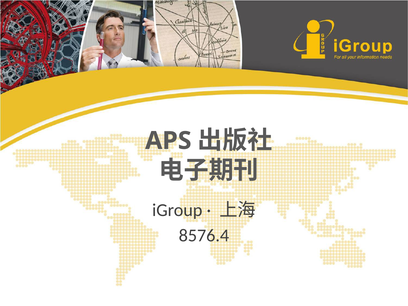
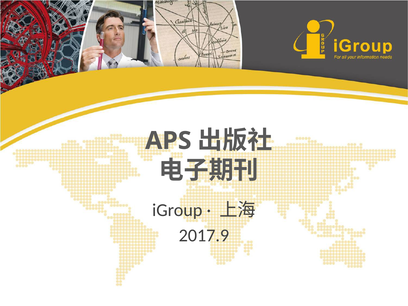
8576.4: 8576.4 -> 2017.9
